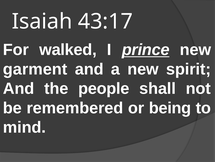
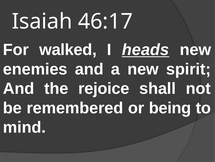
43:17: 43:17 -> 46:17
prince: prince -> heads
garment: garment -> enemies
people: people -> rejoice
